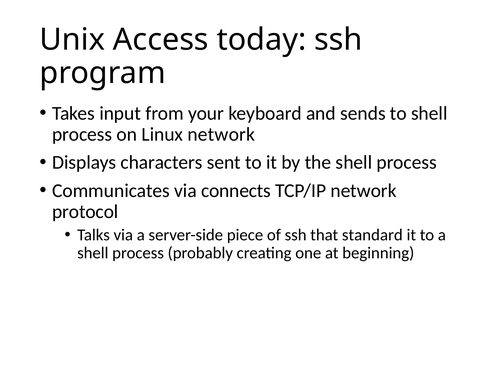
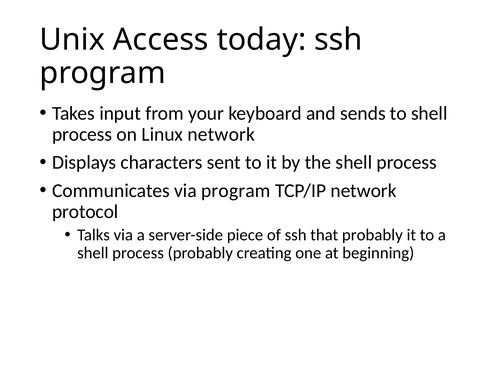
via connects: connects -> program
that standard: standard -> probably
